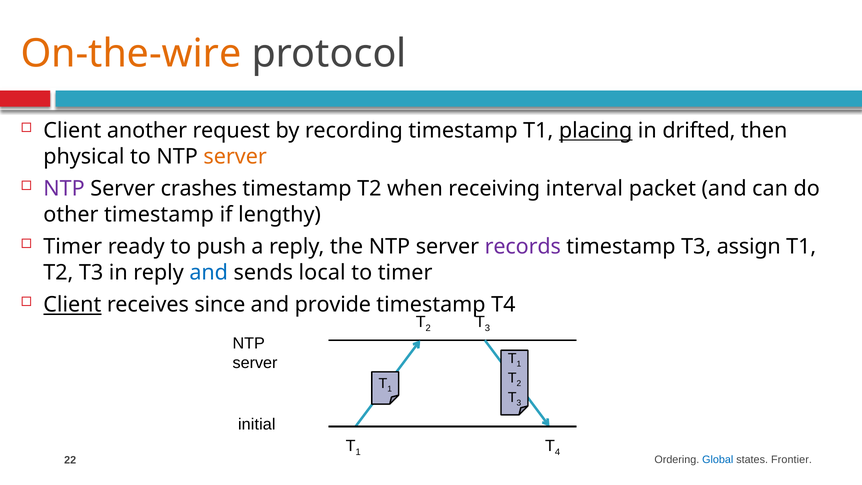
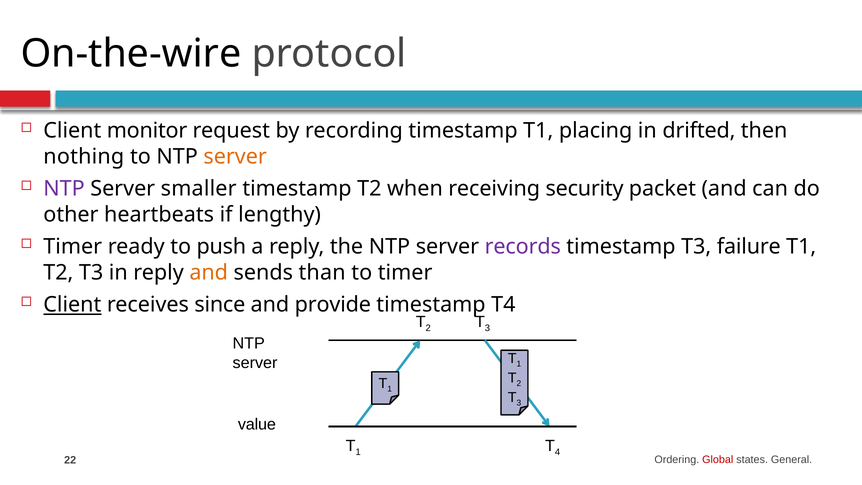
On-the-wire colour: orange -> black
another: another -> monitor
placing underline: present -> none
physical: physical -> nothing
crashes: crashes -> smaller
interval: interval -> security
other timestamp: timestamp -> heartbeats
assign: assign -> failure
and at (209, 273) colour: blue -> orange
local: local -> than
initial: initial -> value
Global colour: blue -> red
Frontier: Frontier -> General
